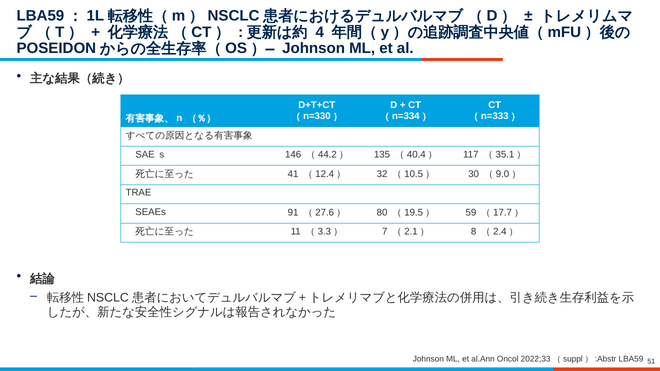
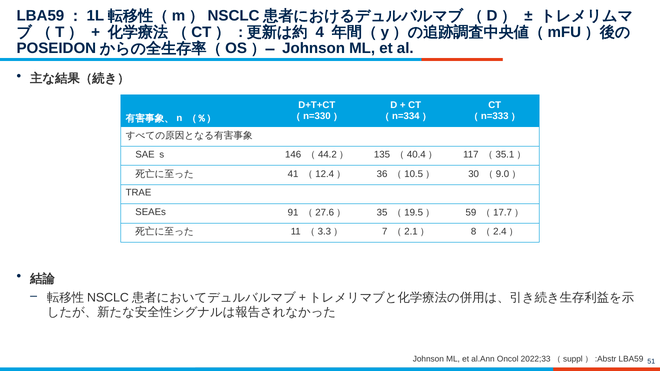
32: 32 -> 36
80: 80 -> 35
